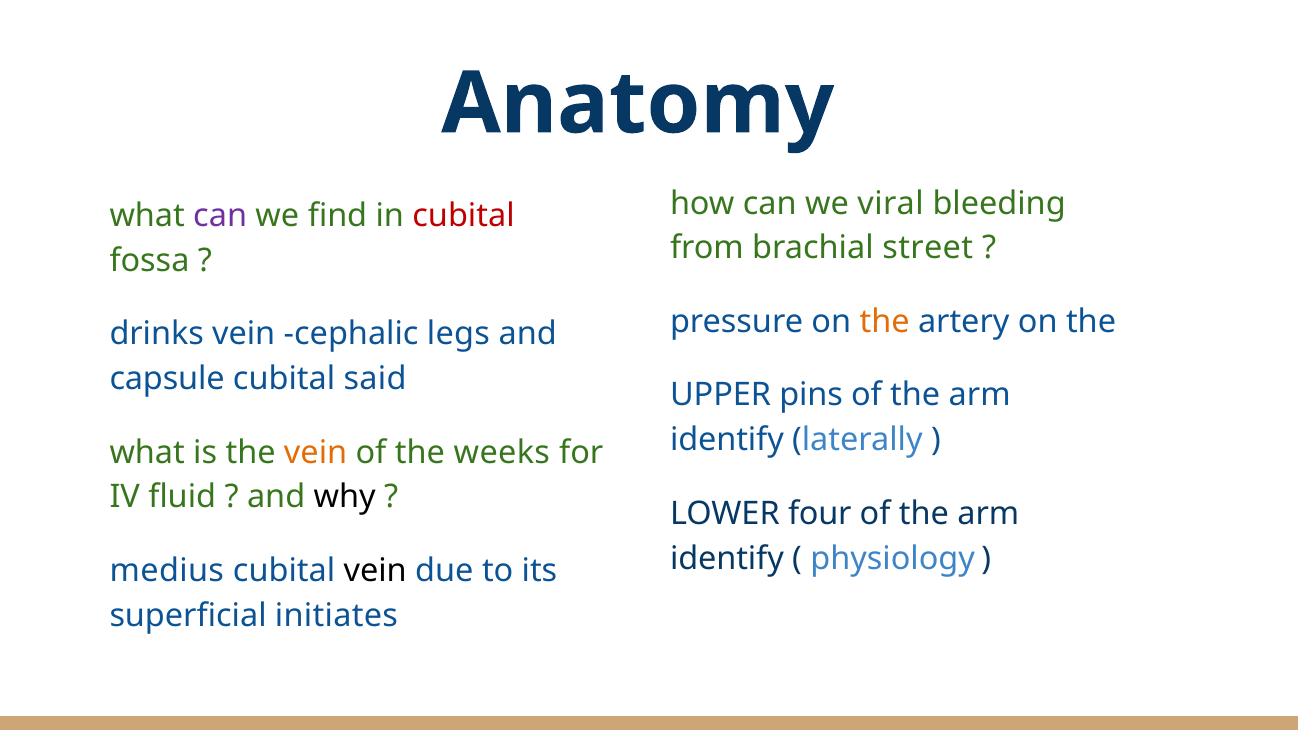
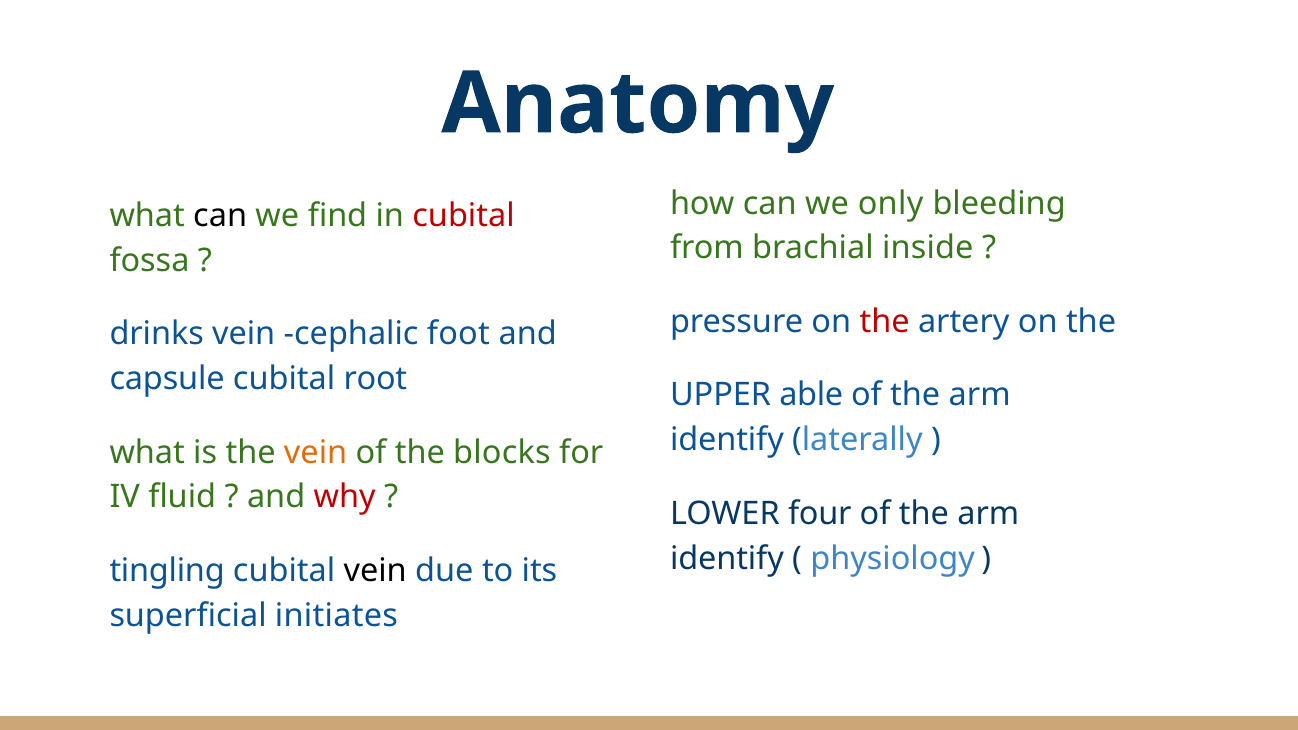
viral: viral -> only
can at (220, 216) colour: purple -> black
street: street -> inside
the at (885, 322) colour: orange -> red
legs: legs -> foot
said: said -> root
pins: pins -> able
weeks: weeks -> blocks
why colour: black -> red
medius: medius -> tingling
